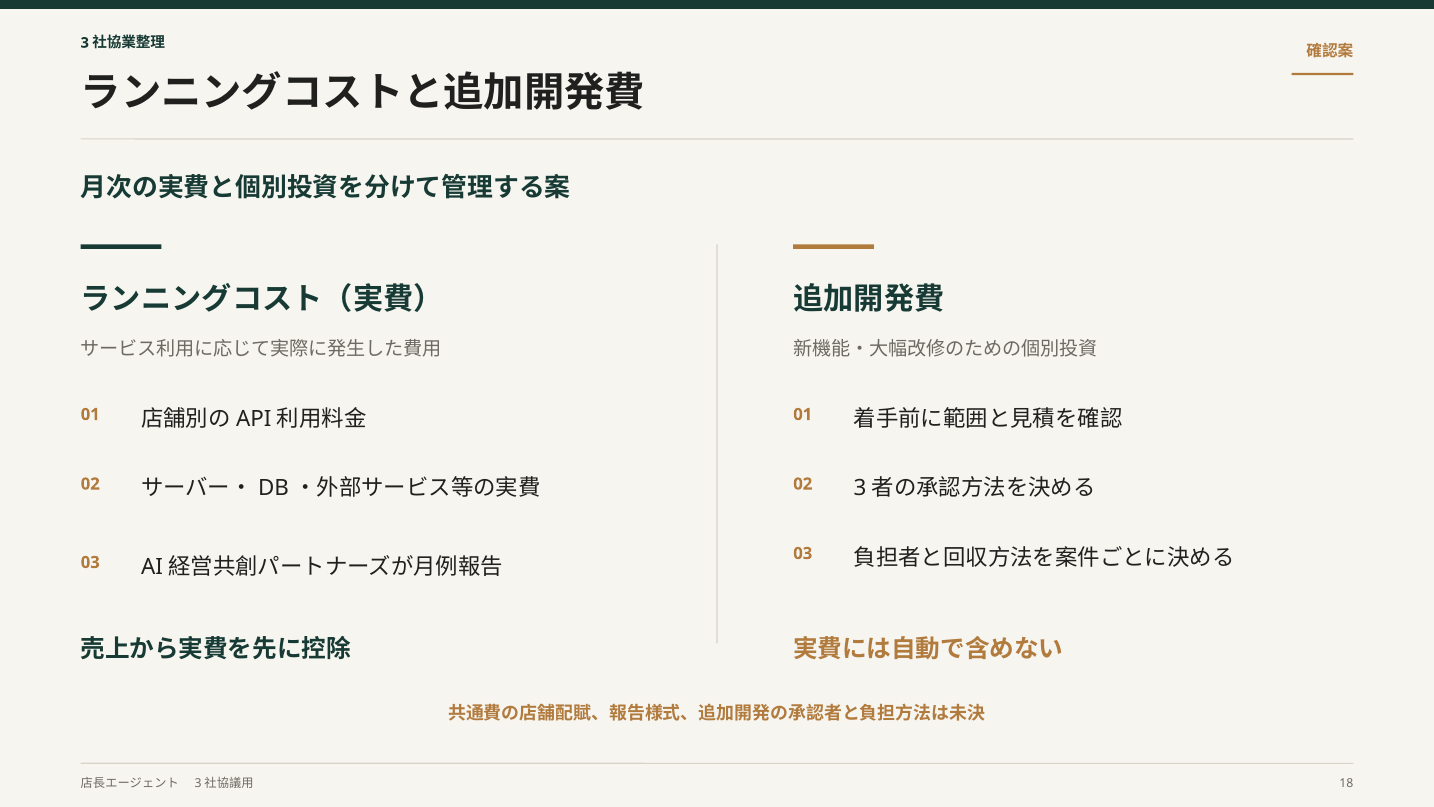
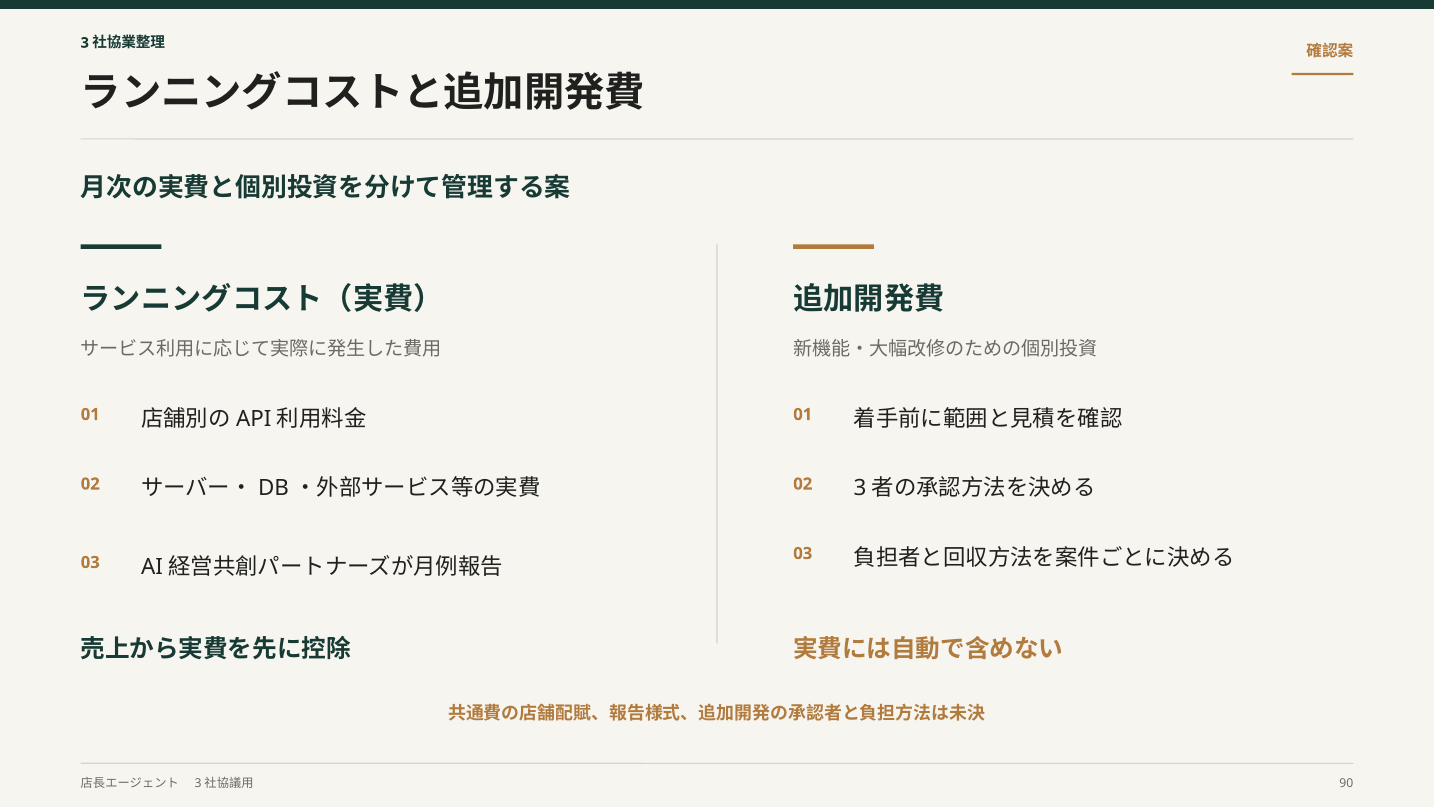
18: 18 -> 90
